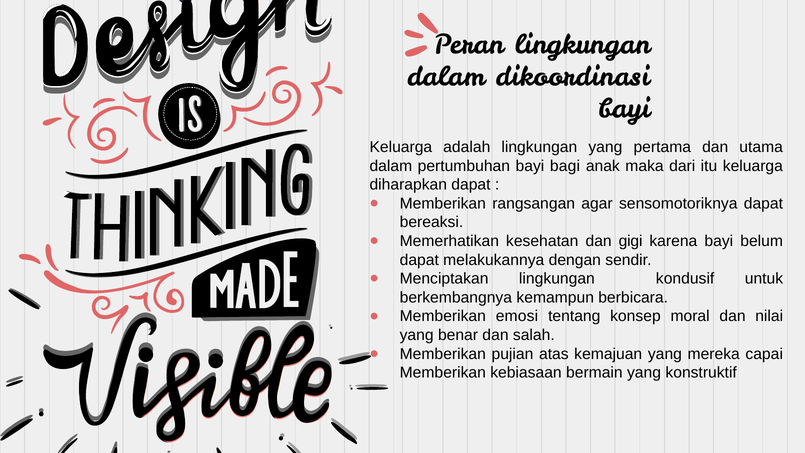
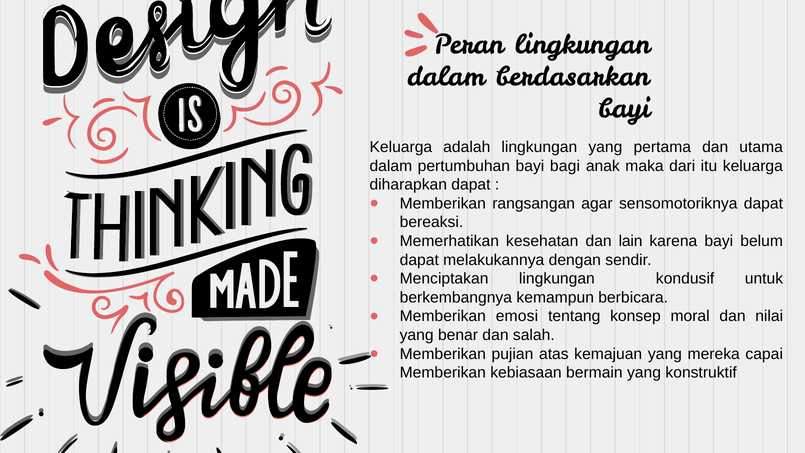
dikoordinasi: dikoordinasi -> berdasarkan
gigi: gigi -> lain
